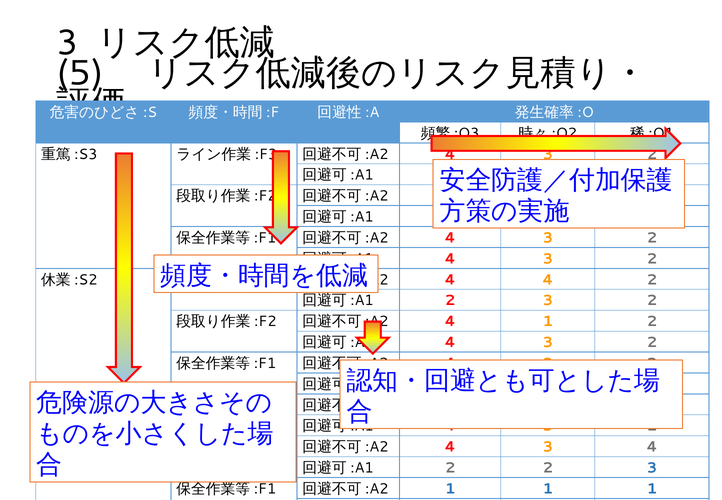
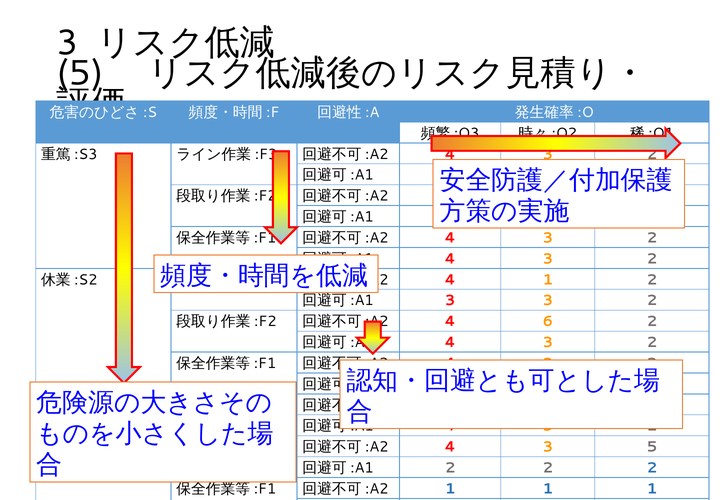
4 4: 4 -> 1
2 at (450, 300): 2 -> 3
4 1: 1 -> 6
3 4: 4 -> 5
2 2 3: 3 -> 2
